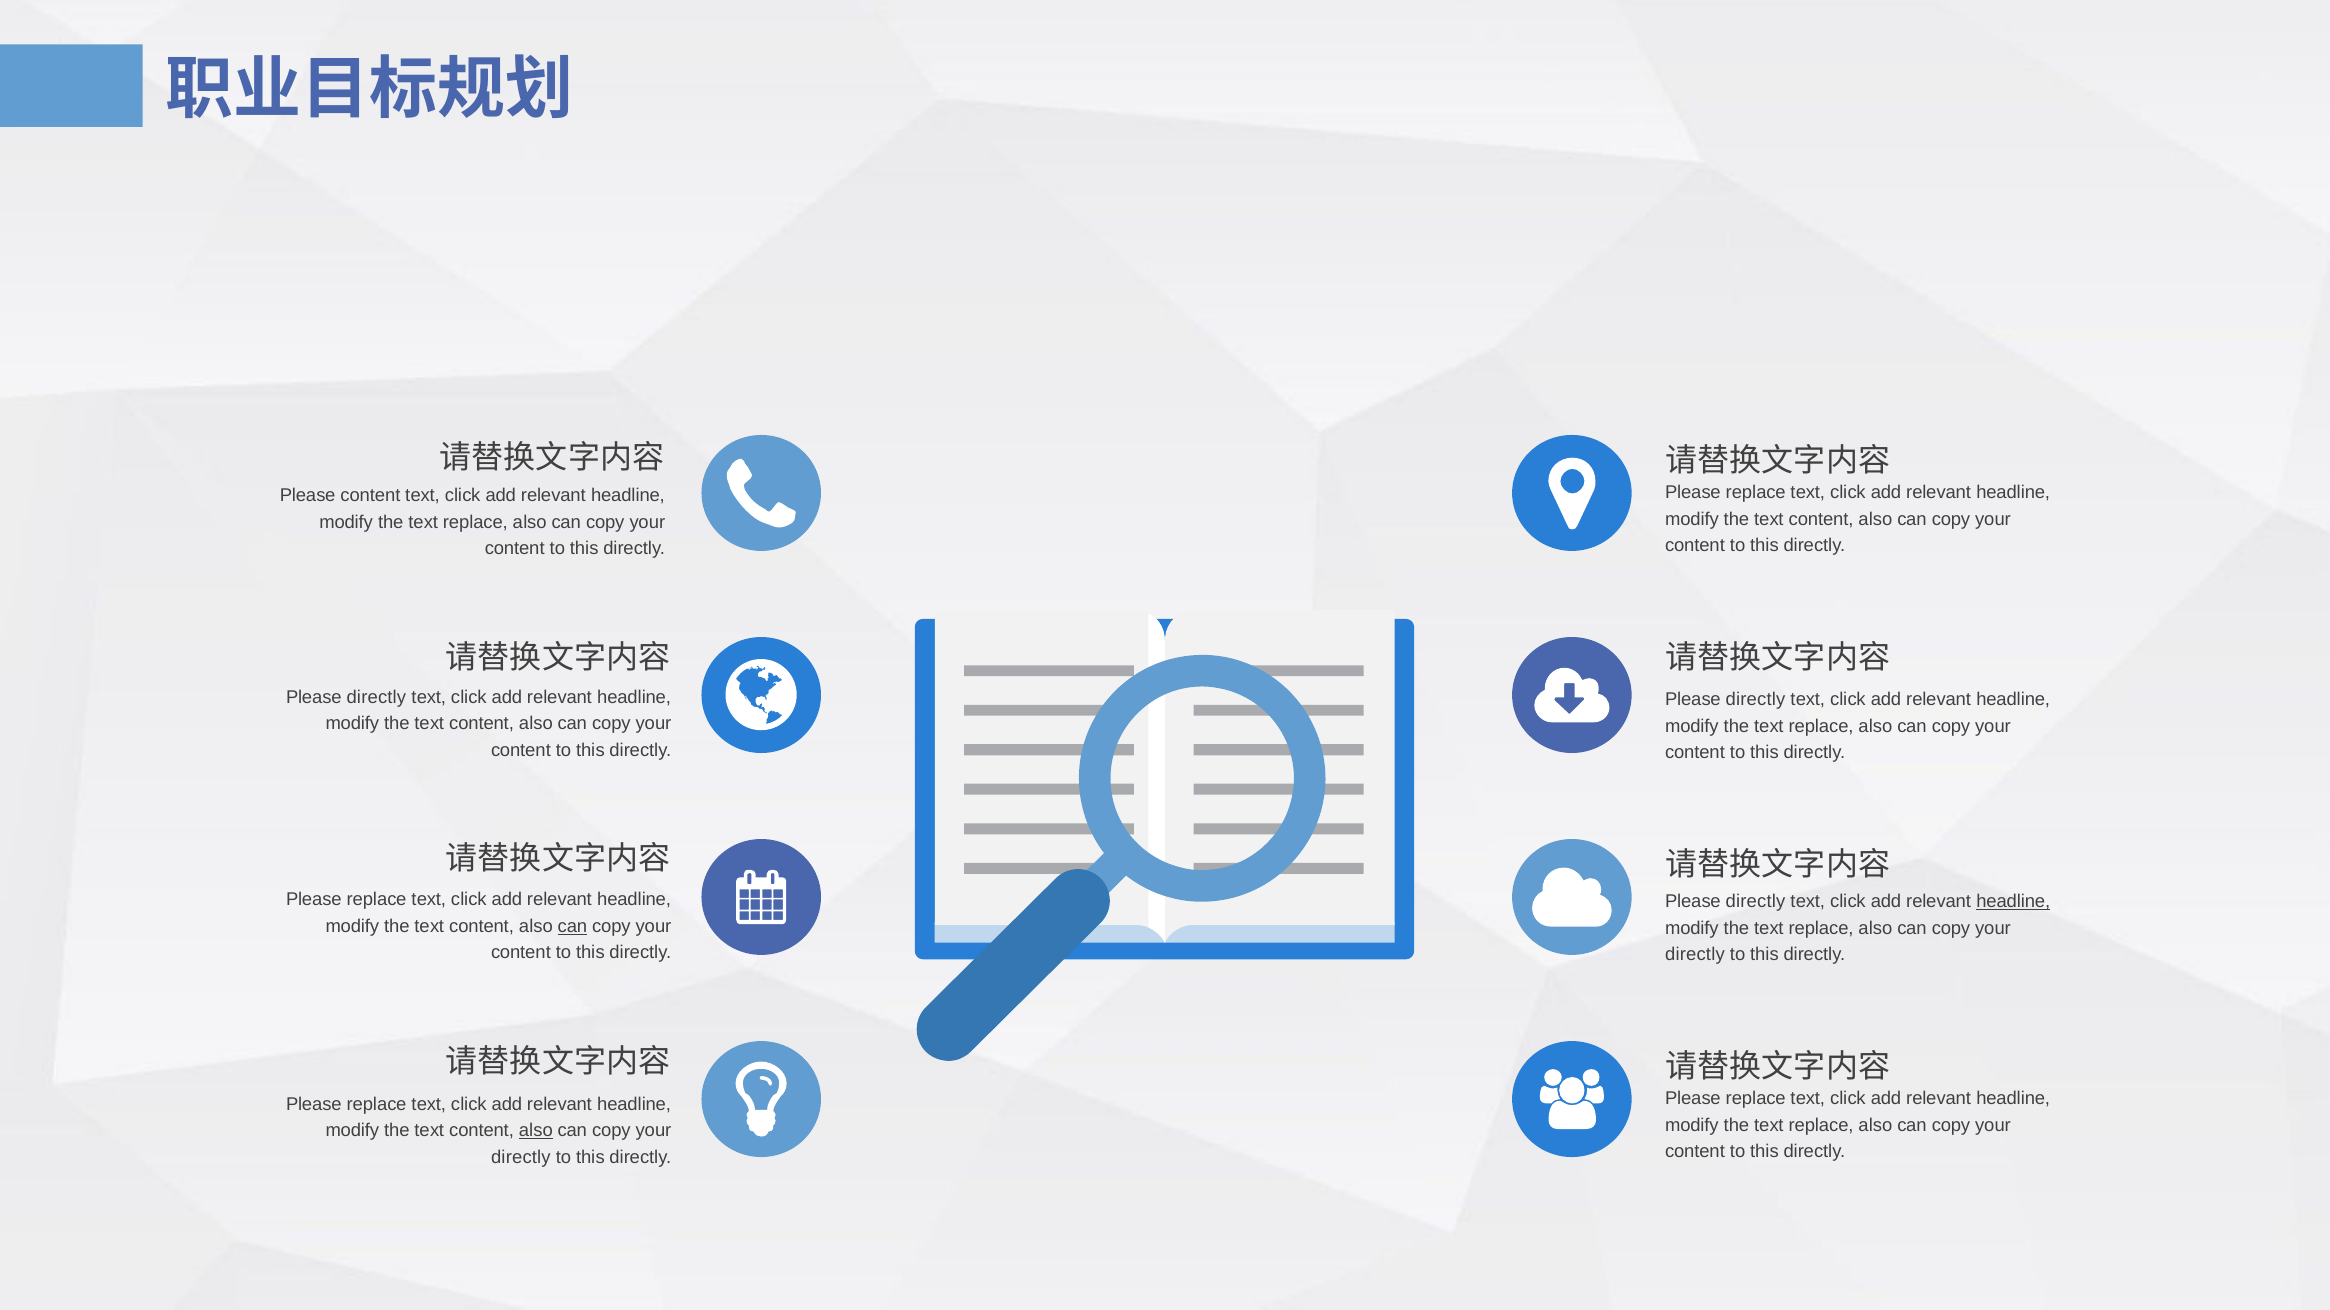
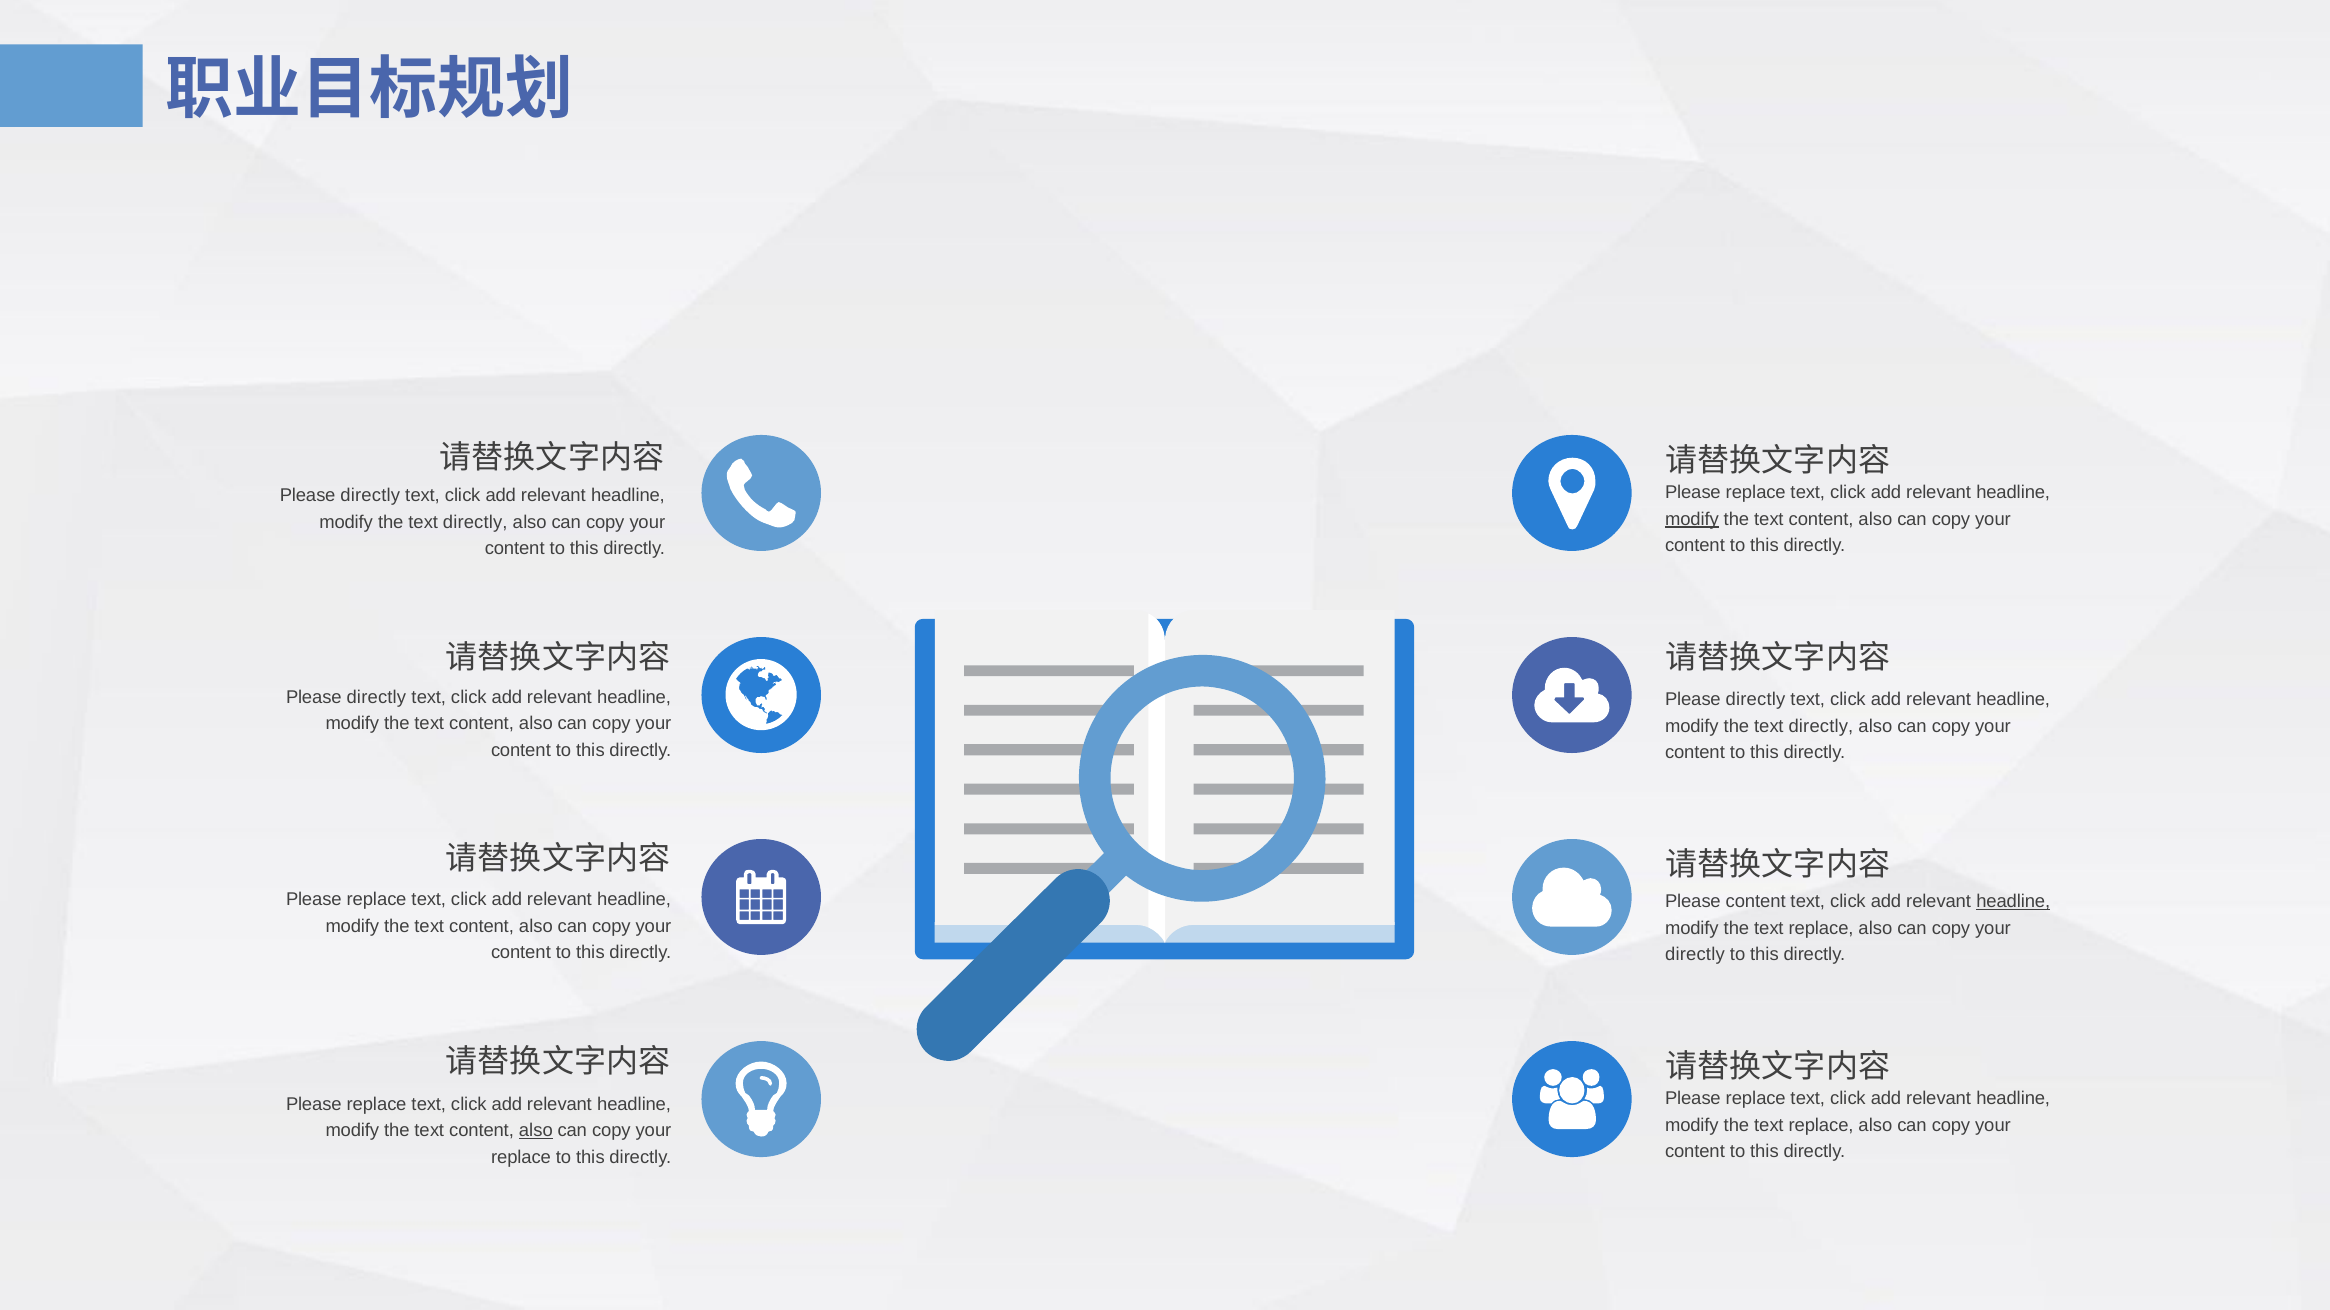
content at (370, 496): content -> directly
modify at (1692, 519) underline: none -> present
replace at (475, 523): replace -> directly
replace at (1821, 726): replace -> directly
directly at (1755, 902): directly -> content
can at (572, 927) underline: present -> none
directly at (521, 1158): directly -> replace
